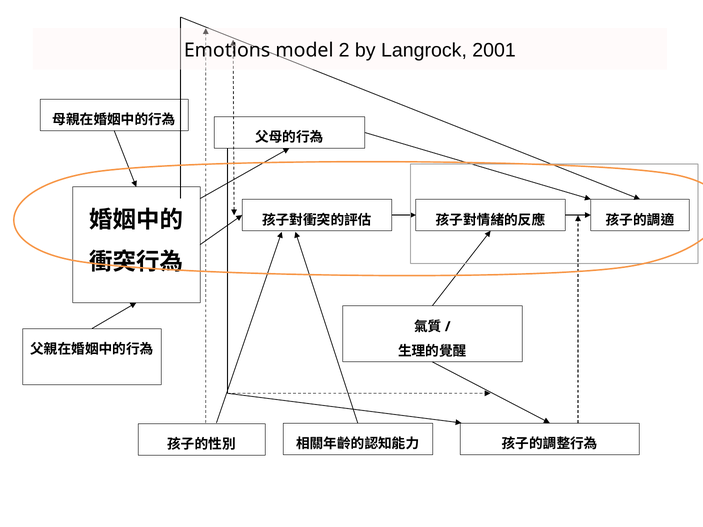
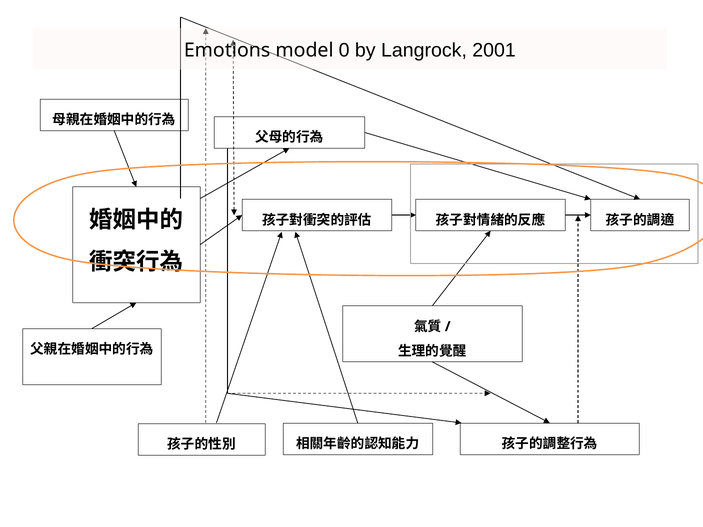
2: 2 -> 0
